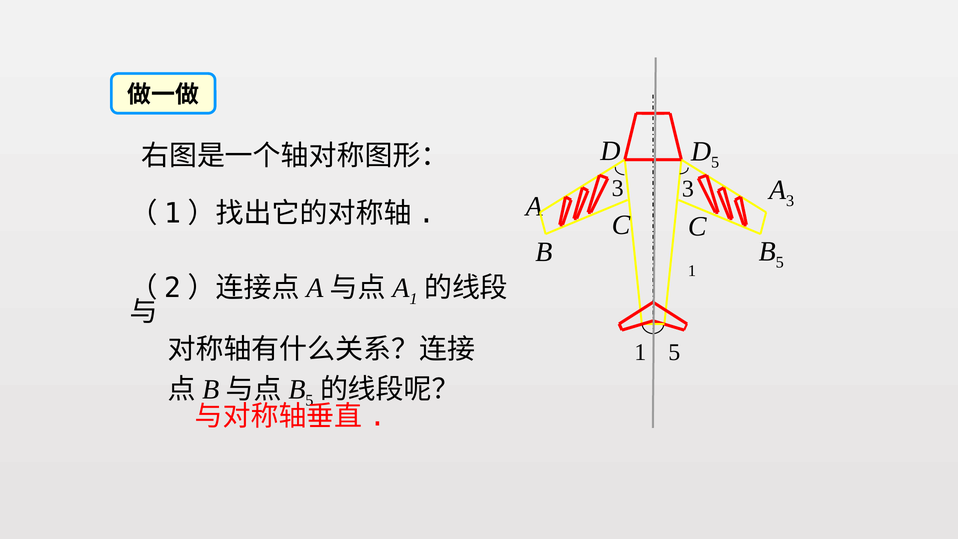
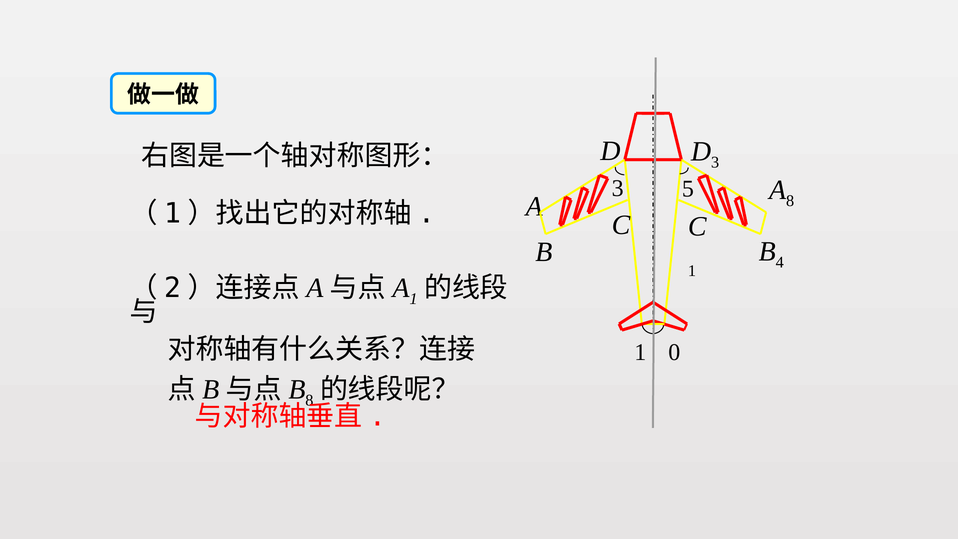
D 5: 5 -> 3
3 3: 3 -> 5
A 3: 3 -> 8
B 5: 5 -> 4
1 5: 5 -> 0
5 at (309, 400): 5 -> 8
